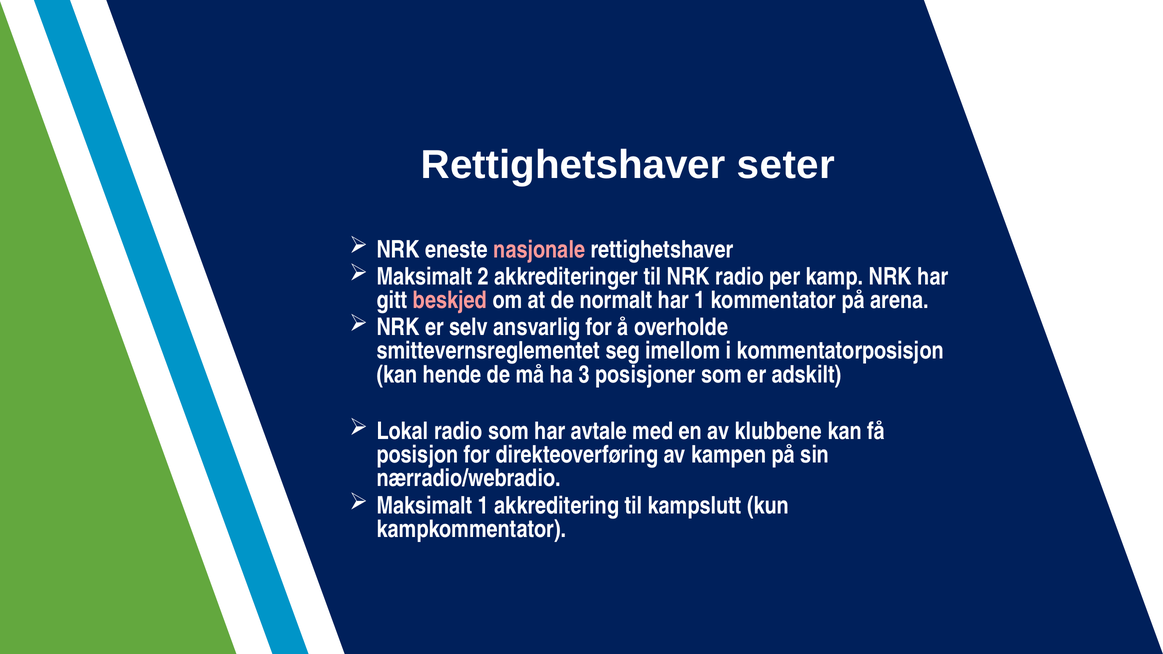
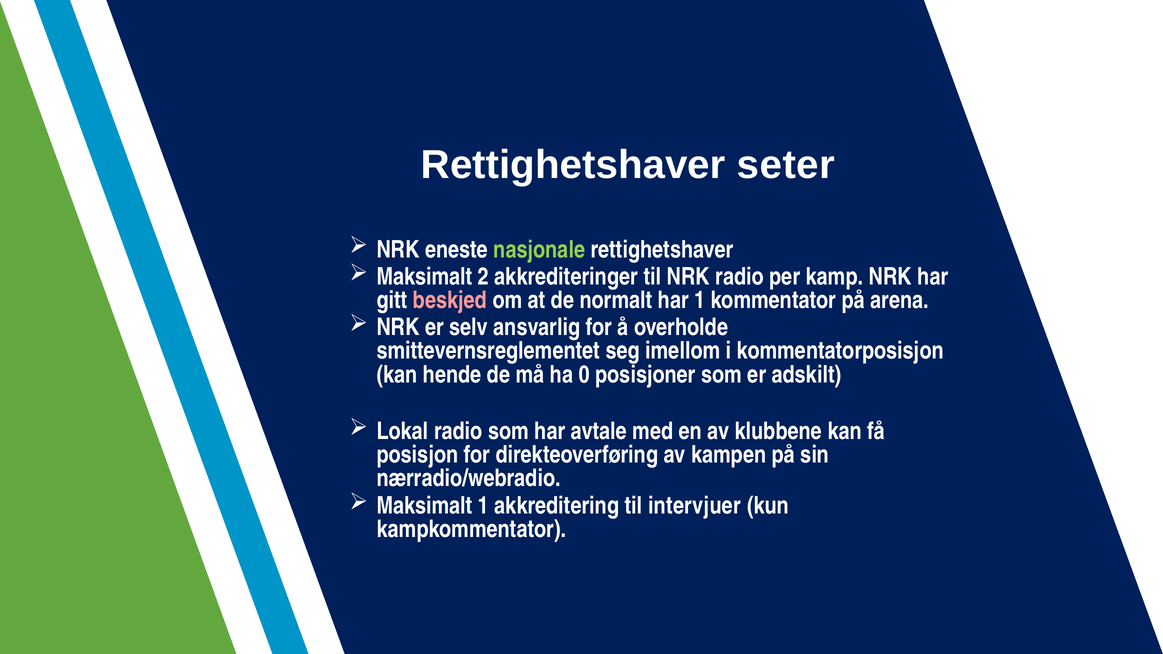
nasjonale colour: pink -> light green
3: 3 -> 0
kampslutt: kampslutt -> intervjuer
